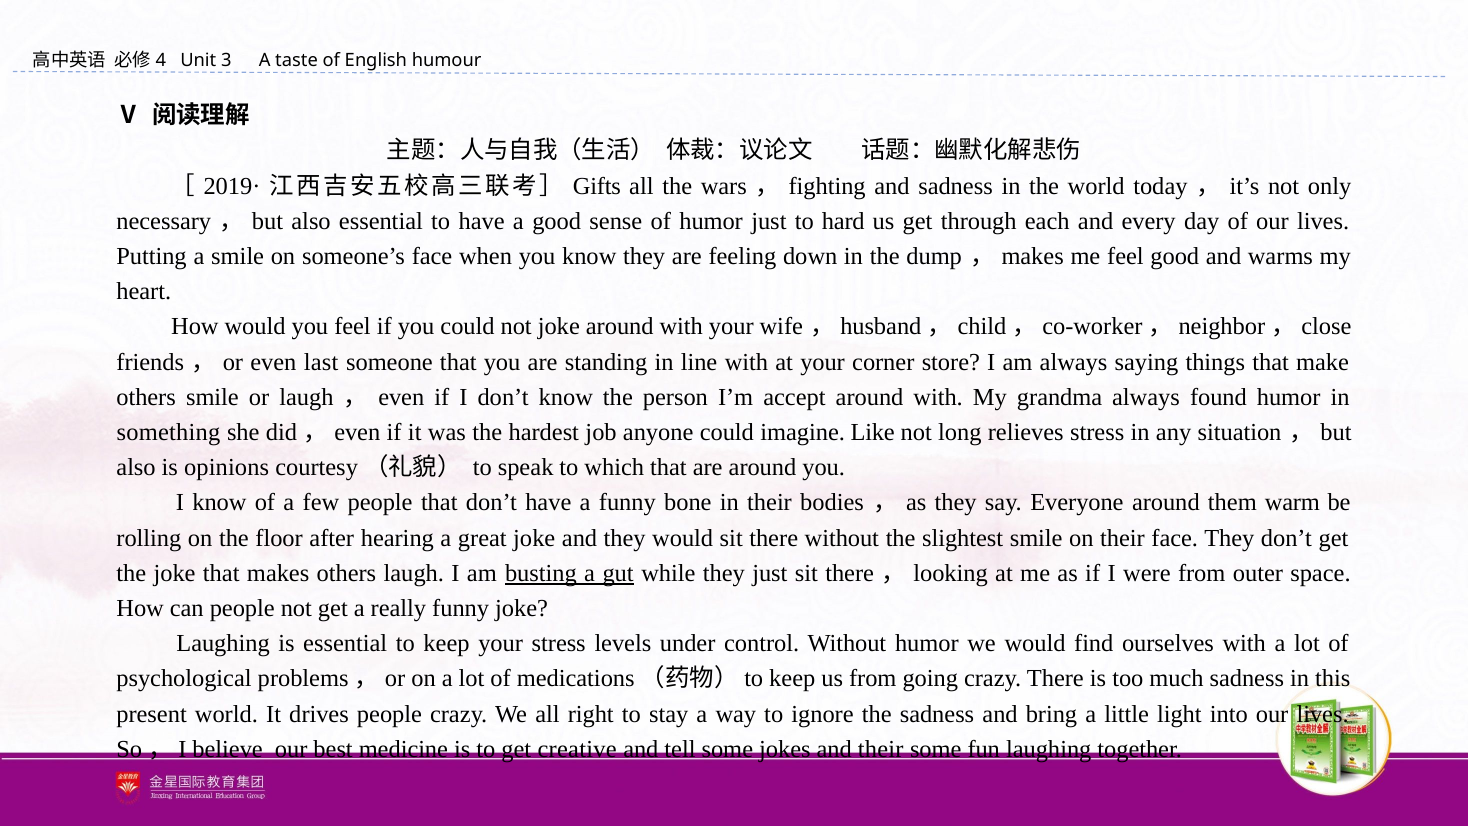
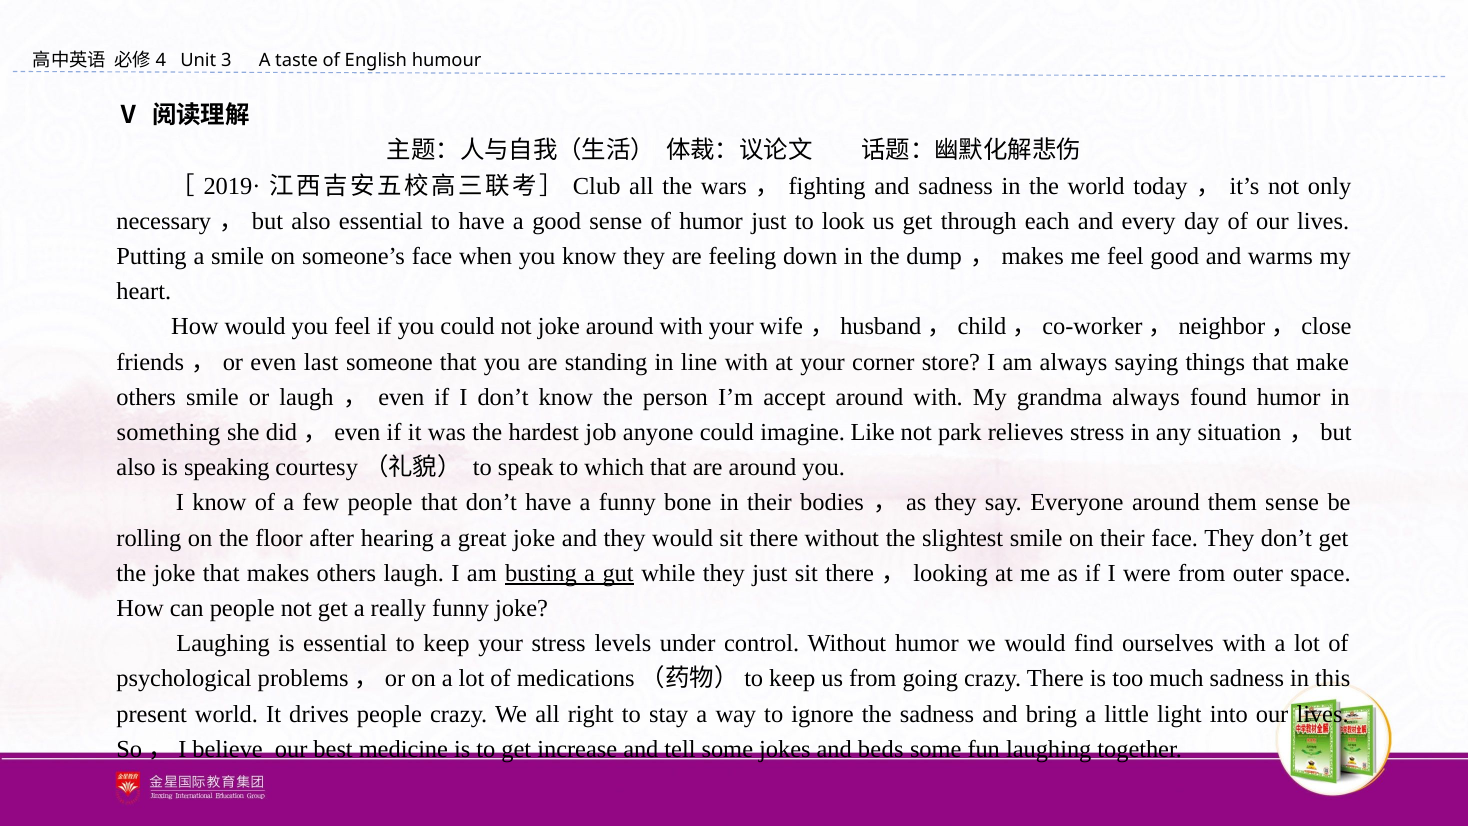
Gifts: Gifts -> Club
hard: hard -> look
long: long -> park
opinions: opinions -> speaking
them warm: warm -> sense
creative: creative -> increase
and their: their -> beds
